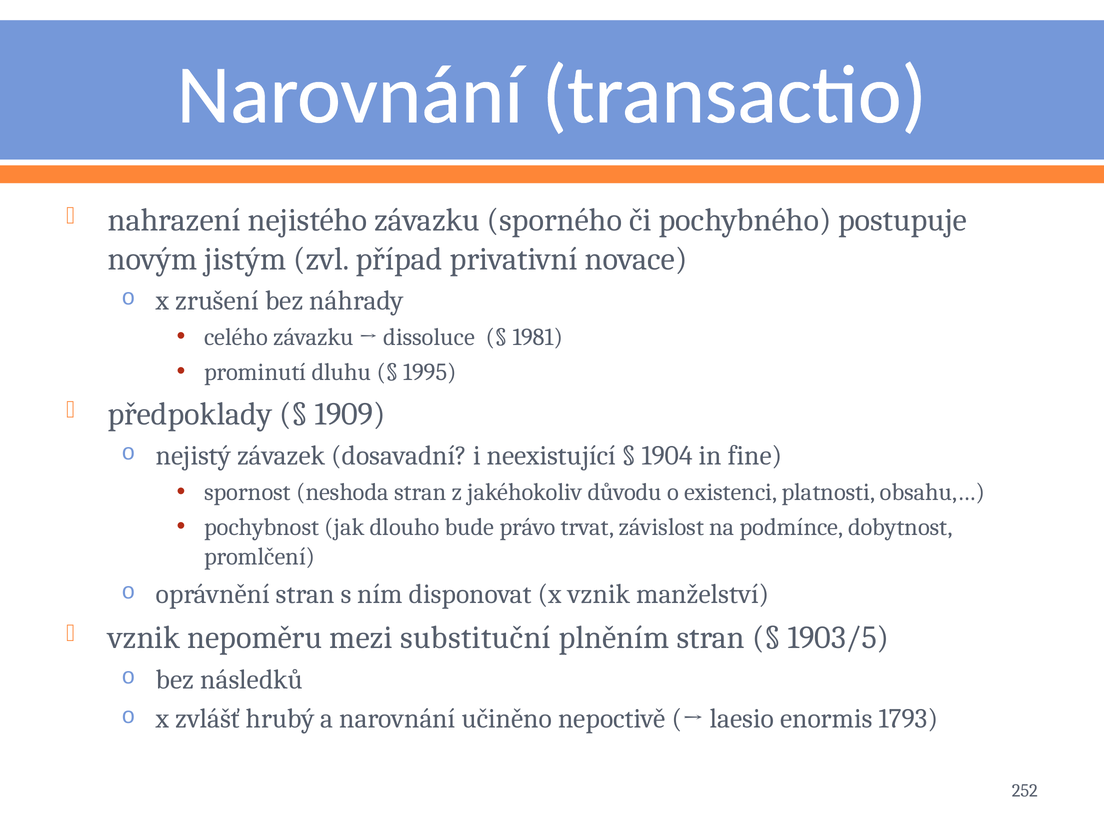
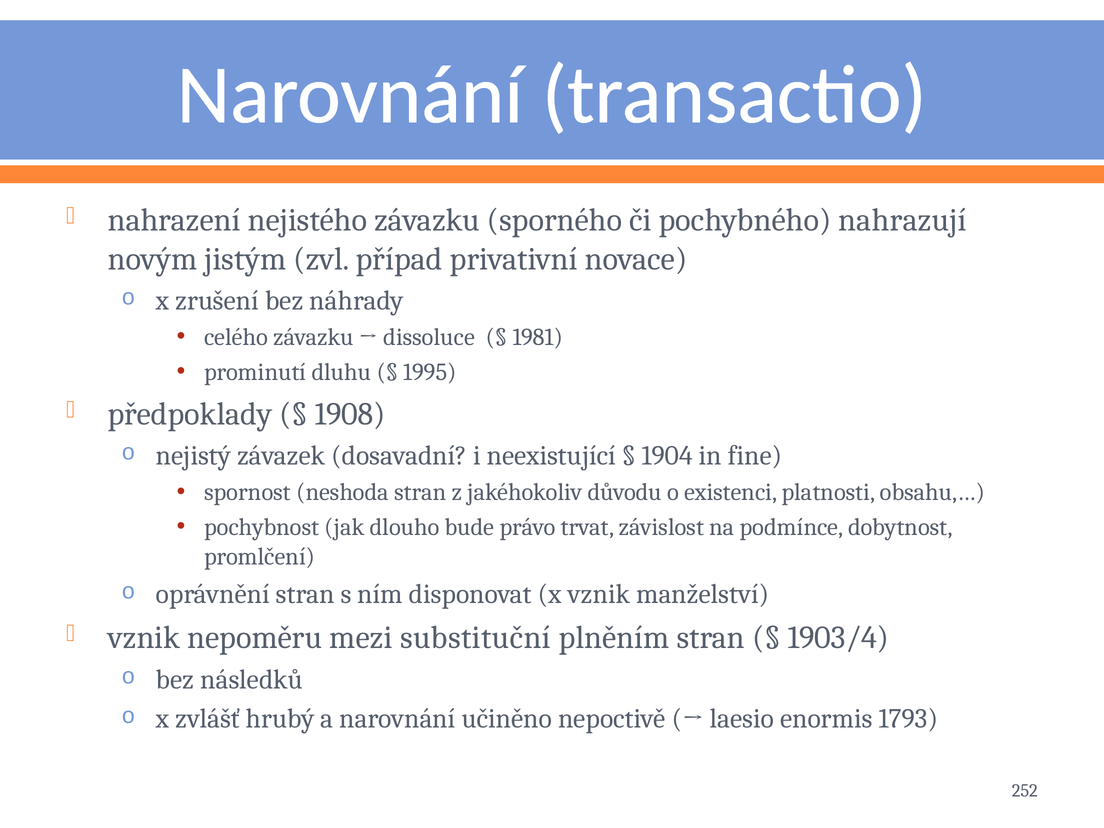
postupuje: postupuje -> nahrazují
1909: 1909 -> 1908
1903/5: 1903/5 -> 1903/4
